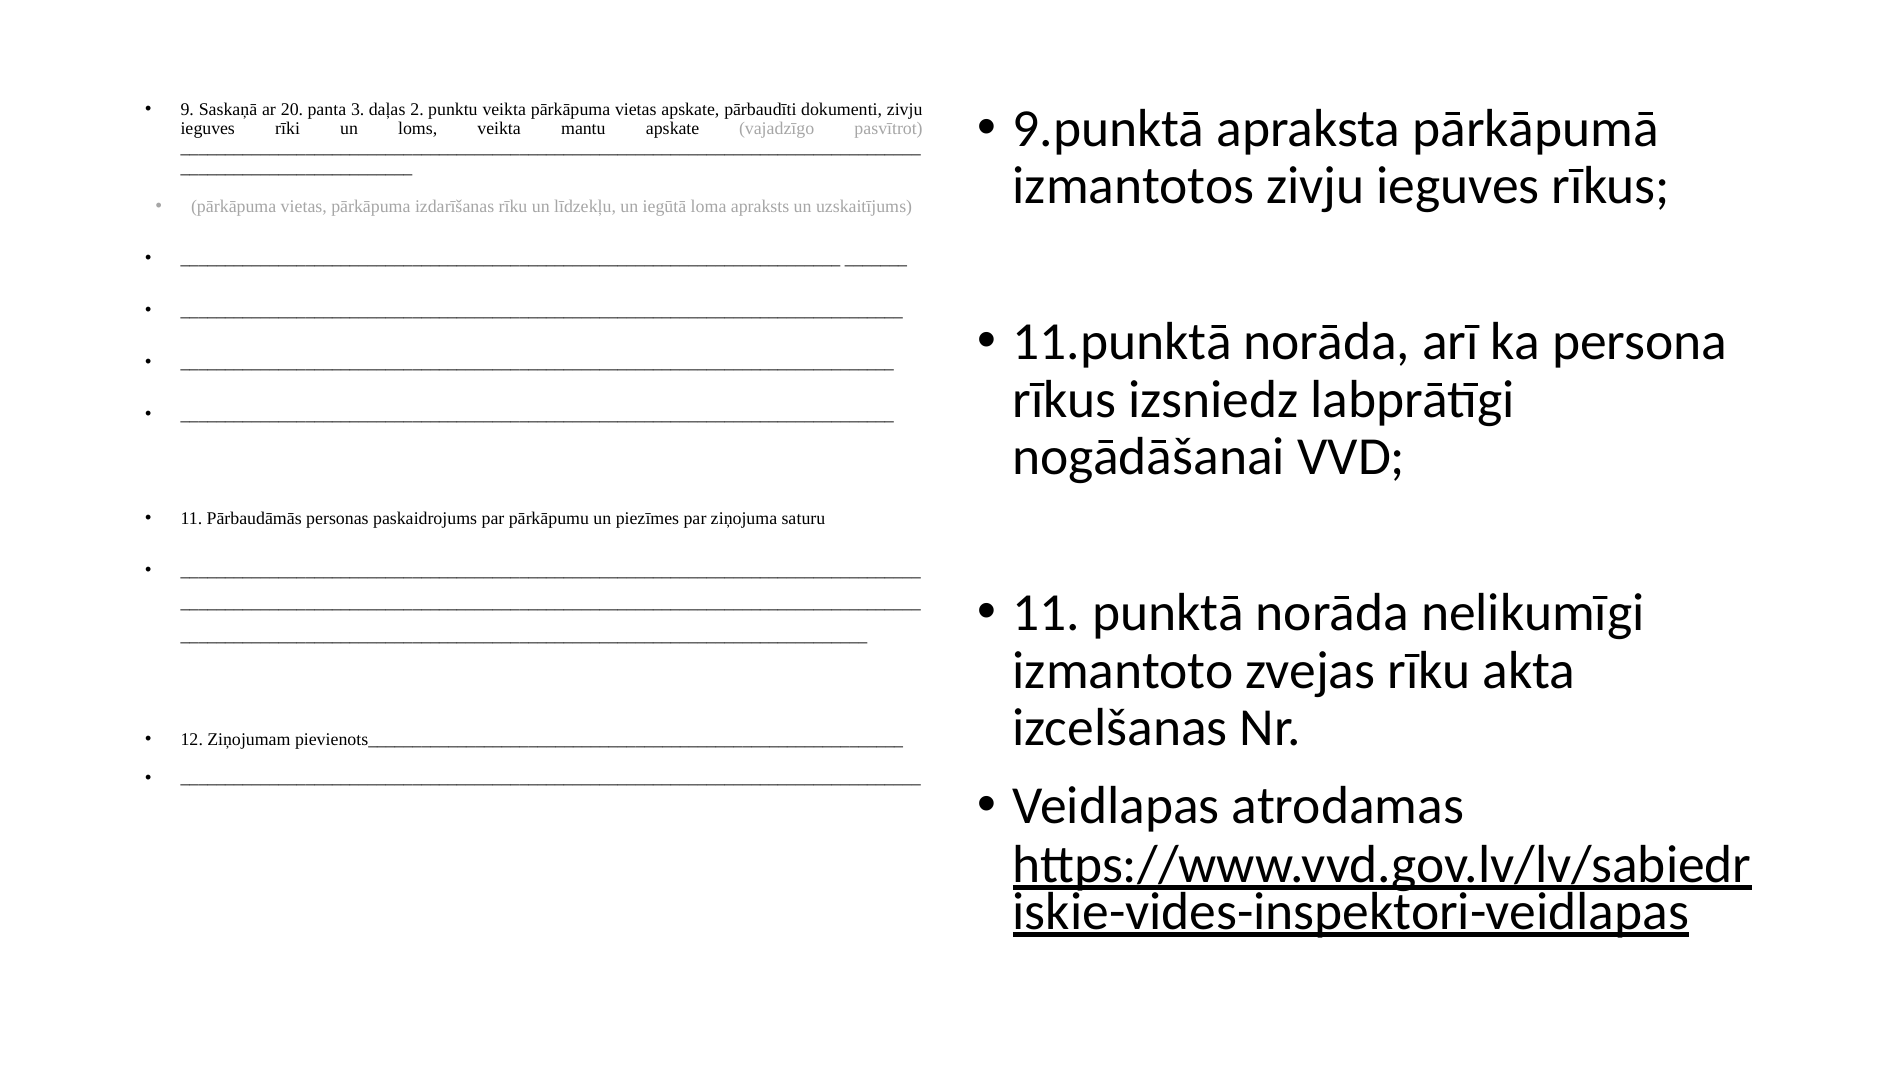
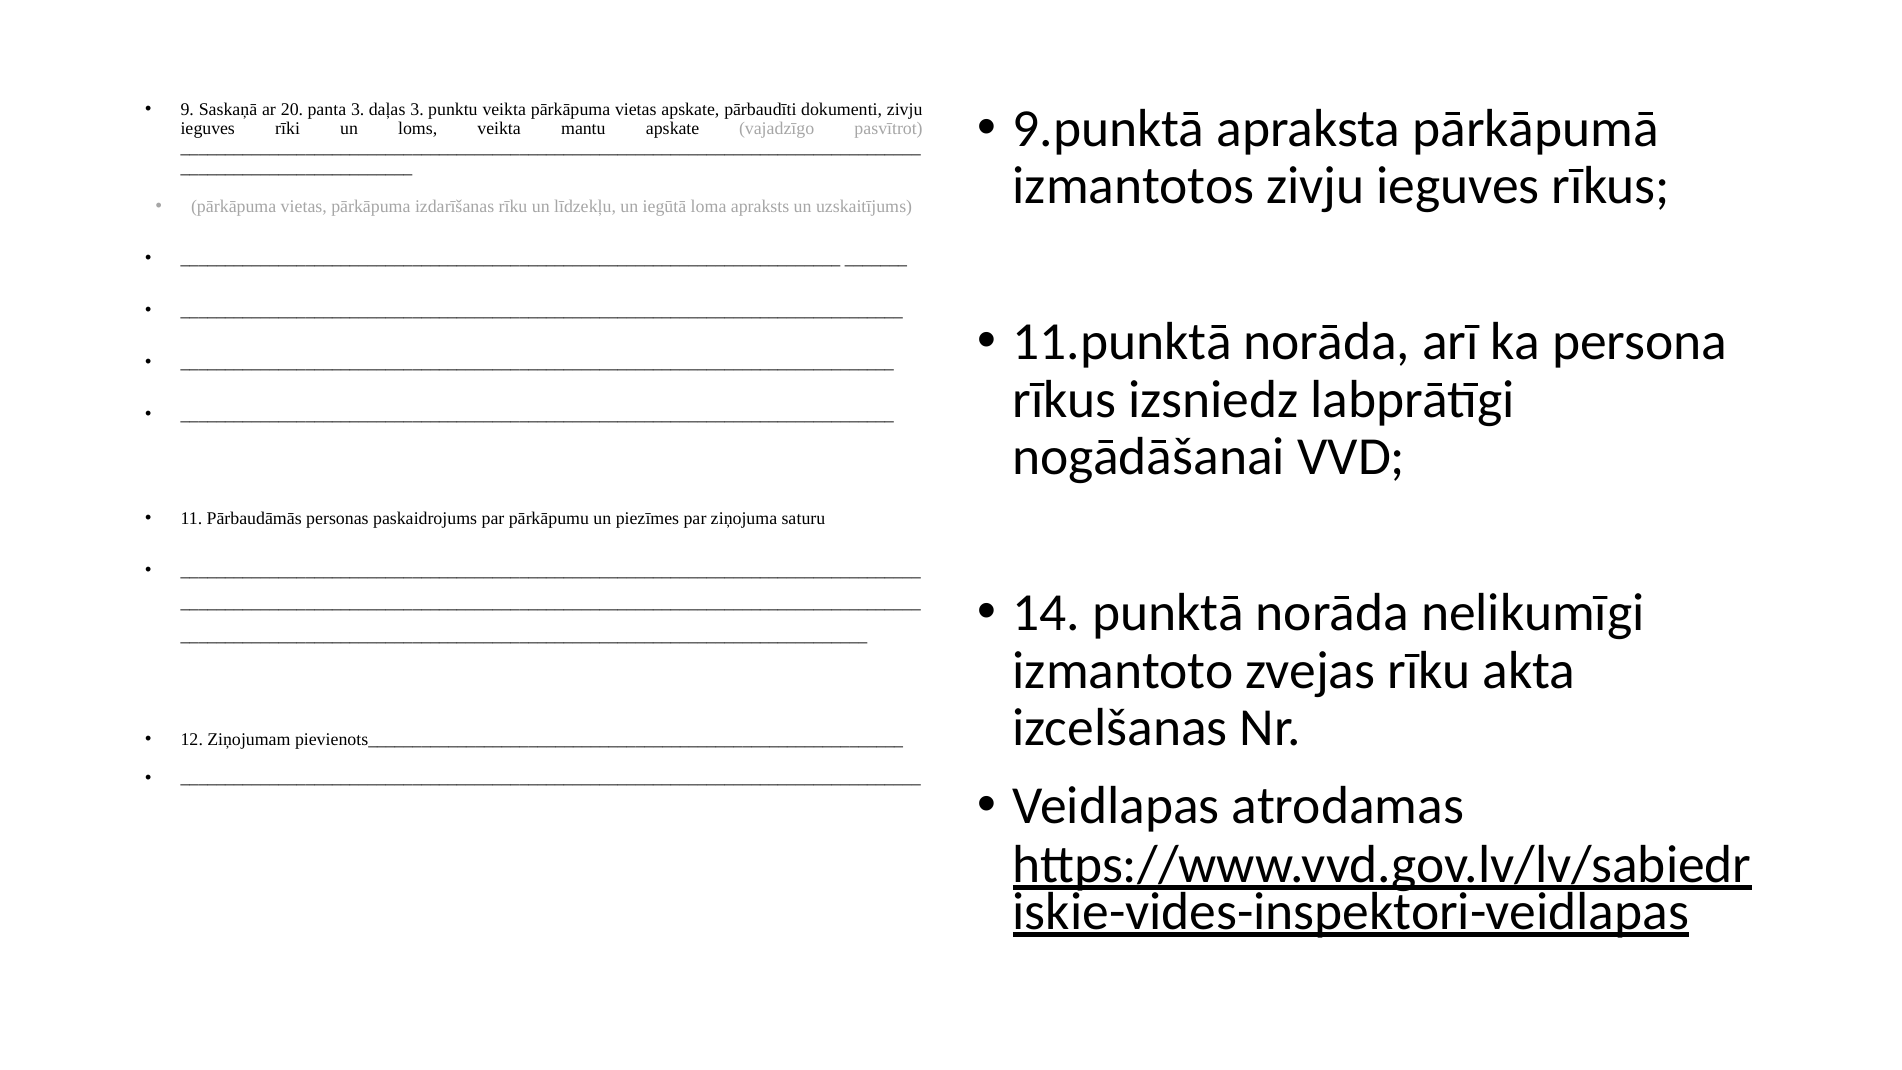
daļas 2: 2 -> 3
11 at (1047, 613): 11 -> 14
